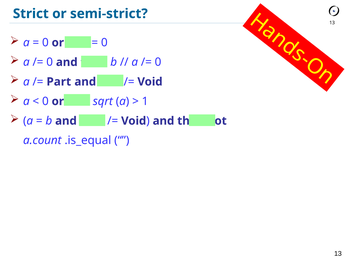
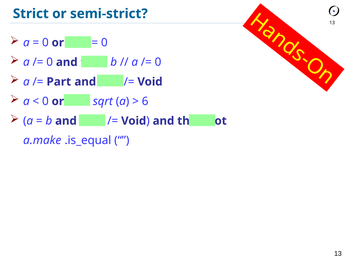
1: 1 -> 6
a.count: a.count -> a.make
